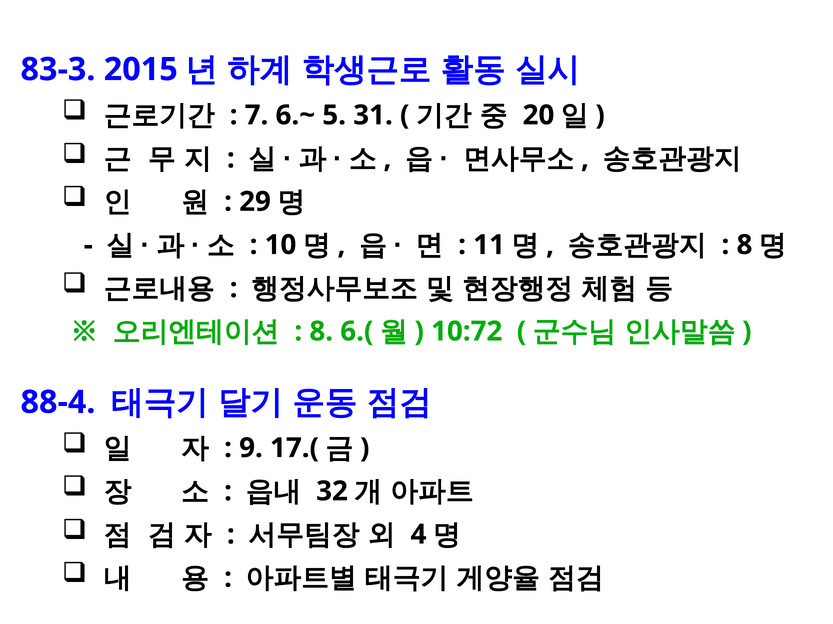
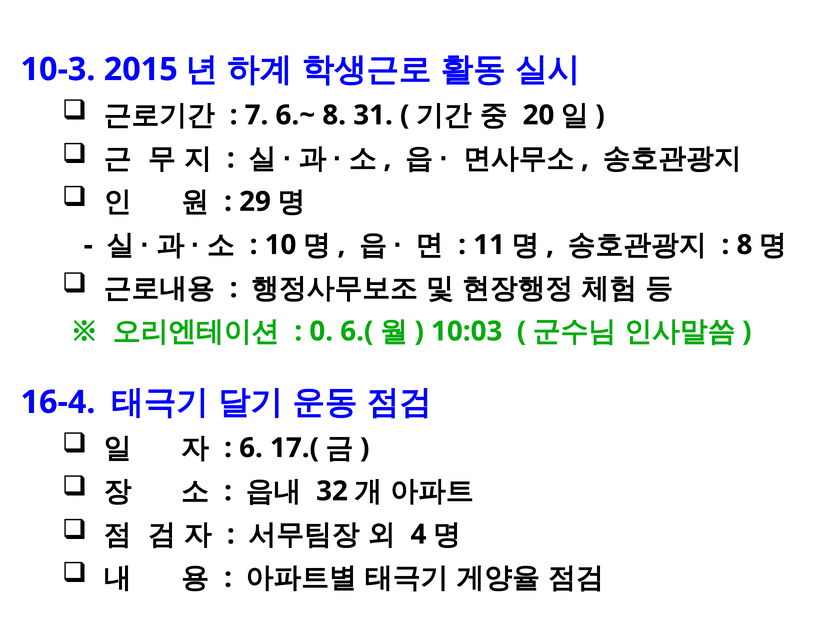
83-3: 83-3 -> 10-3
6.~ 5: 5 -> 8
8 at (321, 332): 8 -> 0
10:72: 10:72 -> 10:03
88-4: 88-4 -> 16-4
9: 9 -> 6
